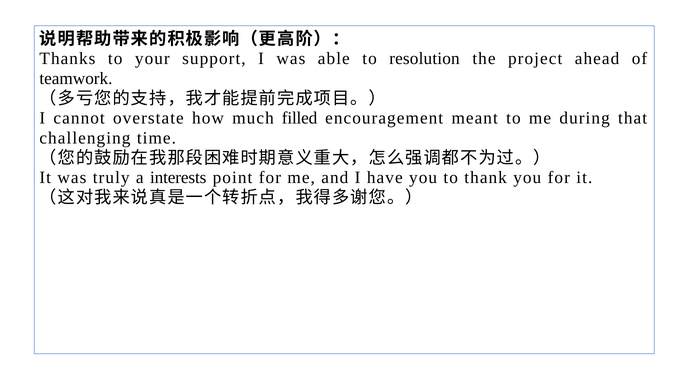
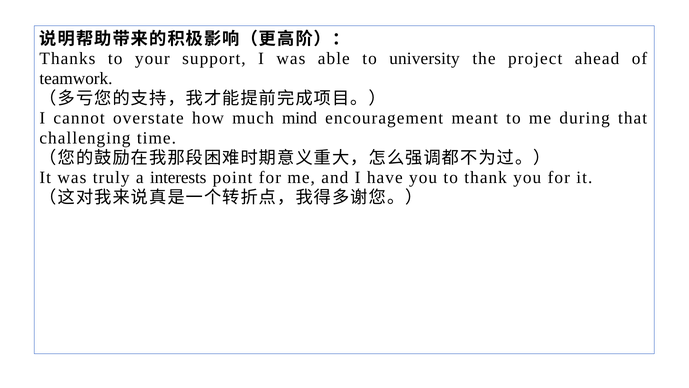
resolution: resolution -> university
filled: filled -> mind
